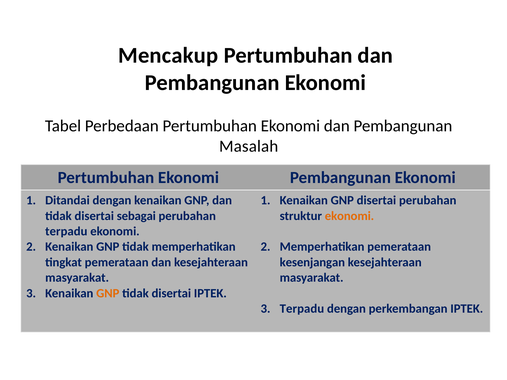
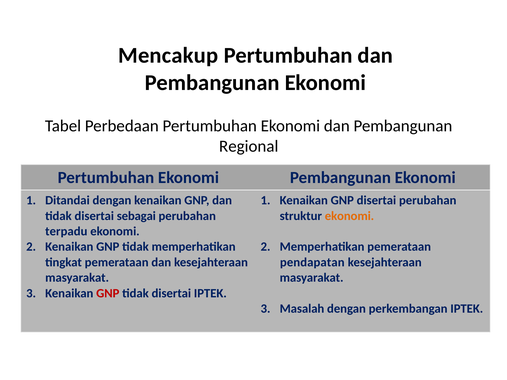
Masalah: Masalah -> Regional
kesenjangan: kesenjangan -> pendapatan
GNP at (108, 293) colour: orange -> red
Terpadu at (302, 309): Terpadu -> Masalah
